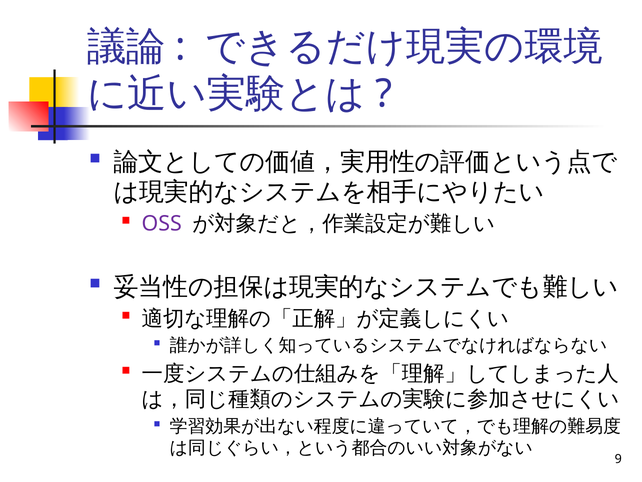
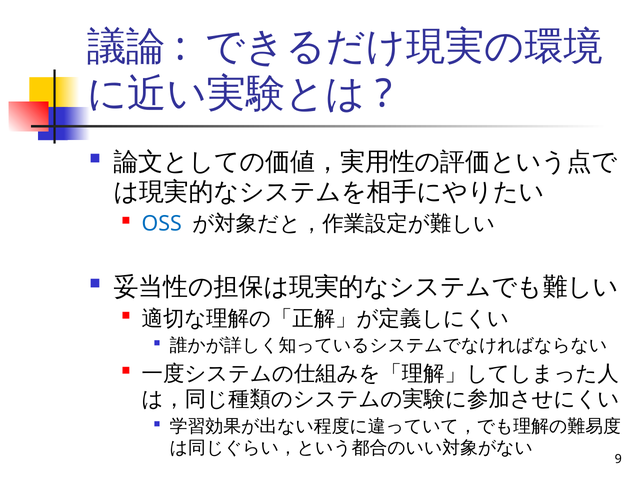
OSS colour: purple -> blue
